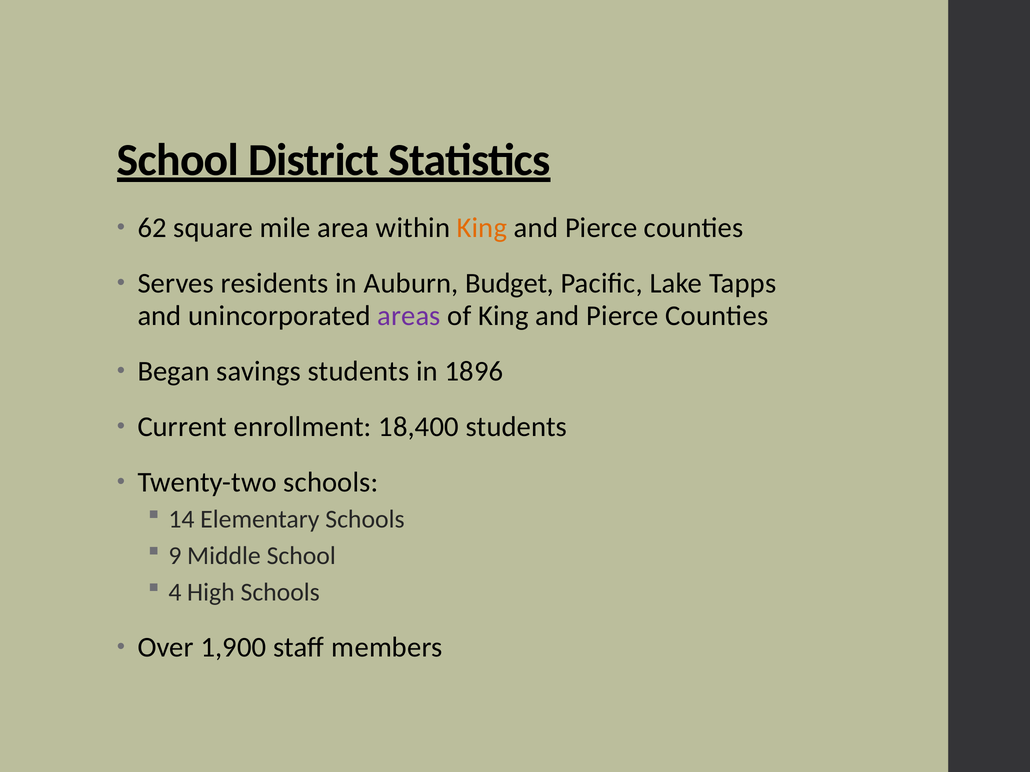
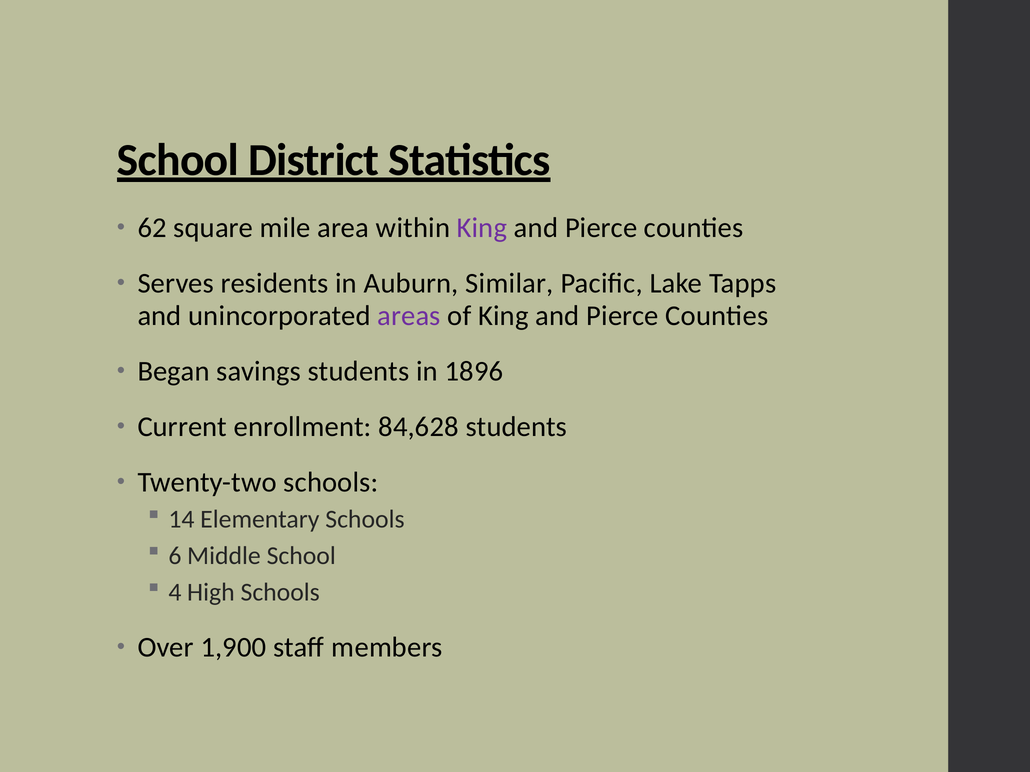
King at (482, 228) colour: orange -> purple
Budget: Budget -> Similar
18,400: 18,400 -> 84,628
9: 9 -> 6
